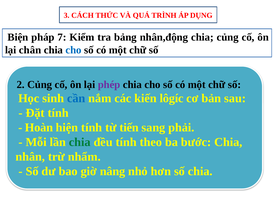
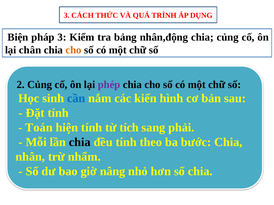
pháp 7: 7 -> 3
cho at (74, 50) colour: blue -> orange
lôgíc: lôgíc -> hình
Hoàn: Hoàn -> Toán
tiến: tiến -> tích
chia at (80, 142) colour: green -> black
